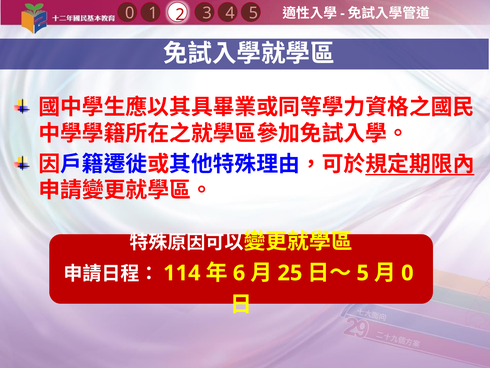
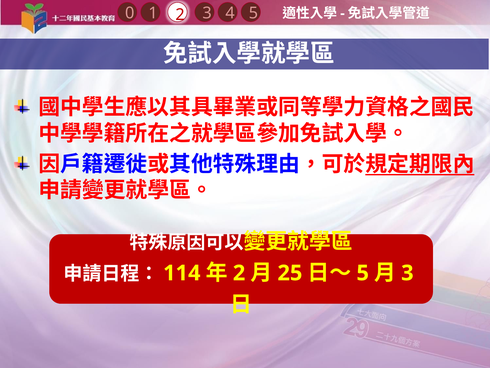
6 at (239, 273): 6 -> 2
0 at (407, 273): 0 -> 3
